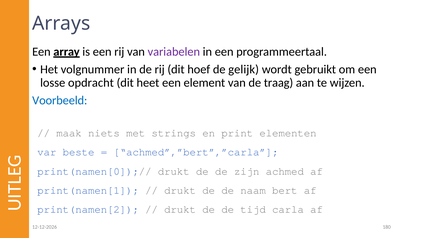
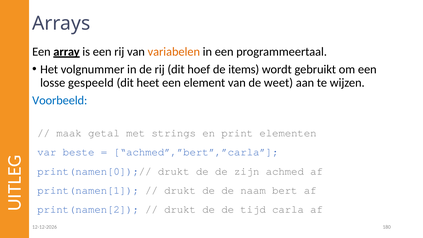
variabelen colour: purple -> orange
gelijk: gelijk -> items
opdracht: opdracht -> gespeeld
traag: traag -> weet
niets: niets -> getal
